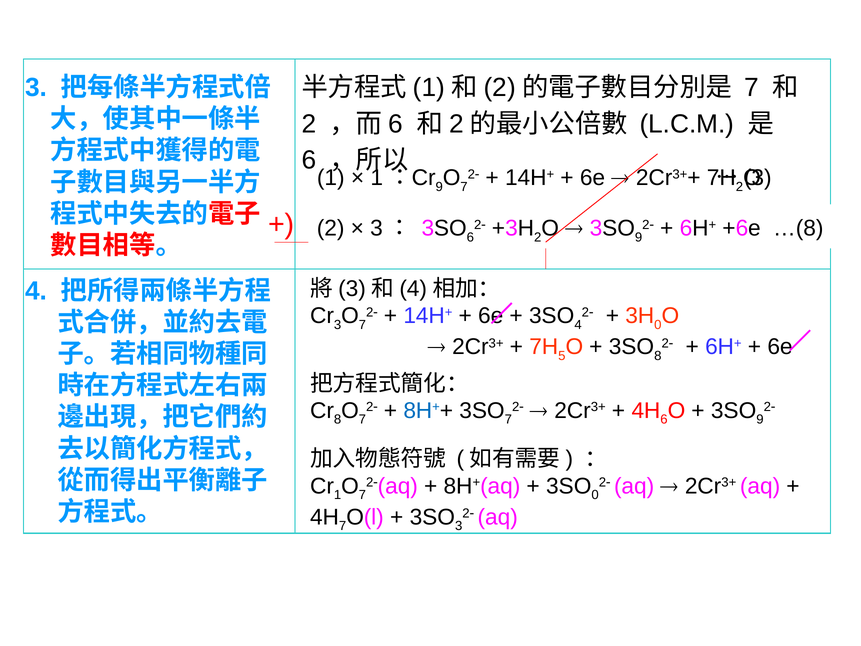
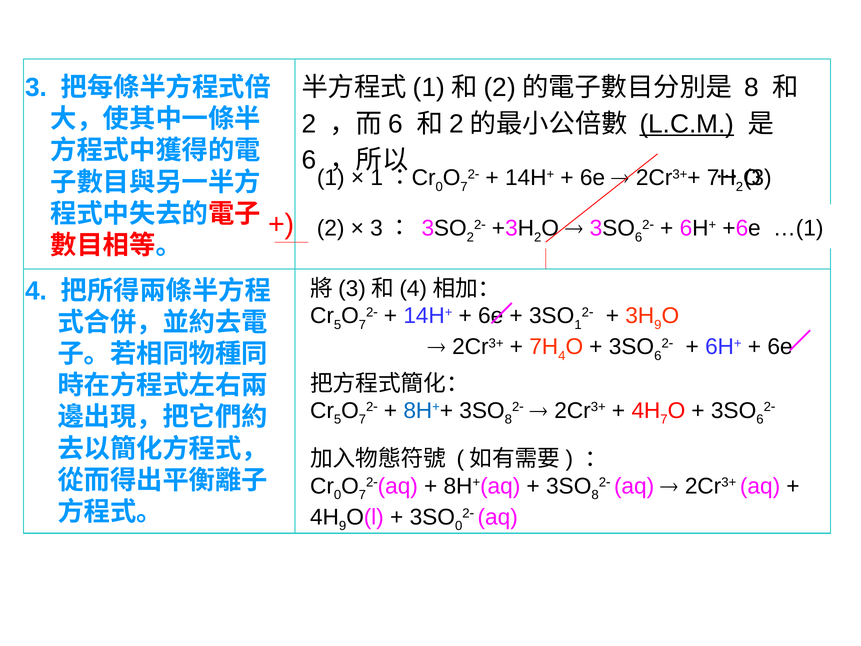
7 at (752, 88): 7 -> 8
L.C.M underline: none -> present
9 at (439, 187): 9 -> 0
6 at (470, 237): 6 -> 2
9 at (639, 237): 9 -> 6
…(8: …(8 -> …(1
3 at (338, 325): 3 -> 5
4 at (578, 325): 4 -> 1
0 at (658, 325): 0 -> 9
5 at (562, 356): 5 -> 4
8 at (658, 356): 8 -> 6
8 at (338, 419): 8 -> 5
7 at (508, 419): 7 -> 8
6 at (664, 419): 6 -> 7
9 at (760, 419): 9 -> 6
1 at (338, 495): 1 -> 0
0 at (595, 495): 0 -> 8
7 at (343, 526): 7 -> 9
3 at (459, 526): 3 -> 0
